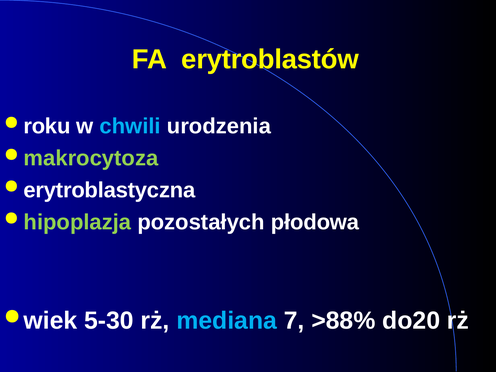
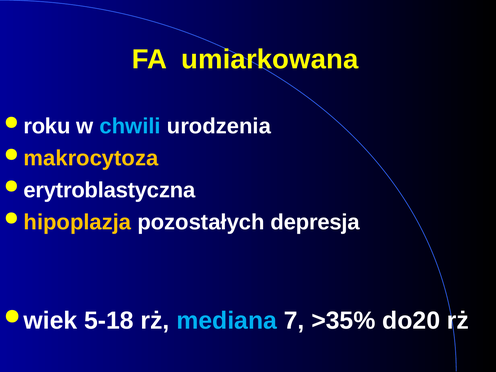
erytroblastów: erytroblastów -> umiarkowana
makrocytoza colour: light green -> yellow
hipoplazja colour: light green -> yellow
płodowa: płodowa -> depresja
5-30: 5-30 -> 5-18
>88%: >88% -> >35%
